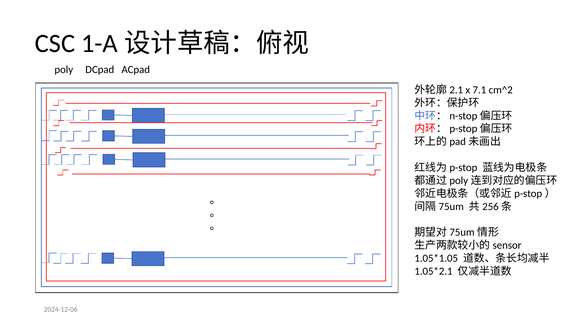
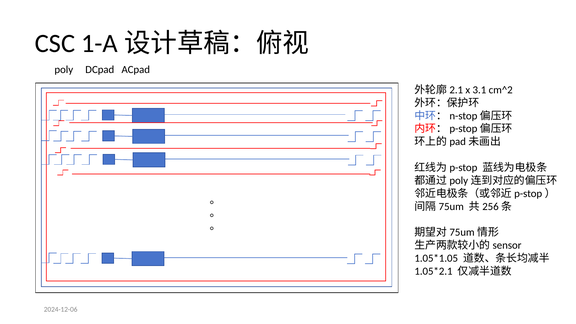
7.1: 7.1 -> 3.1
